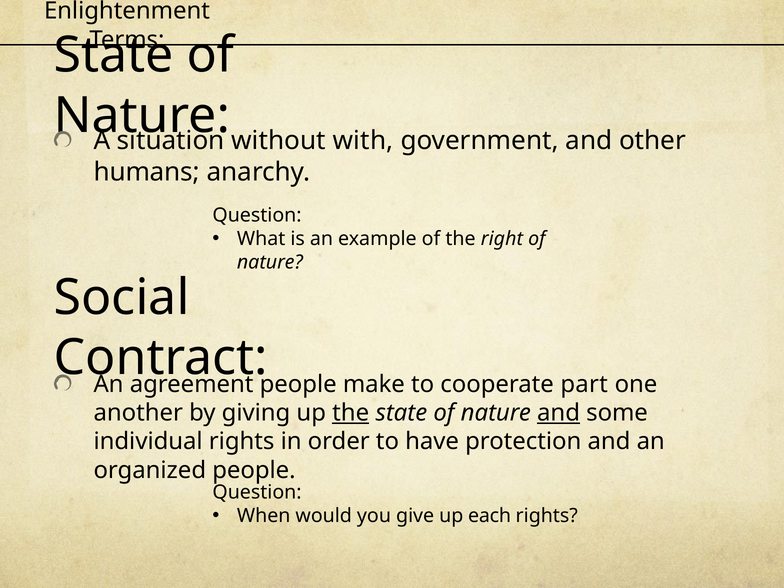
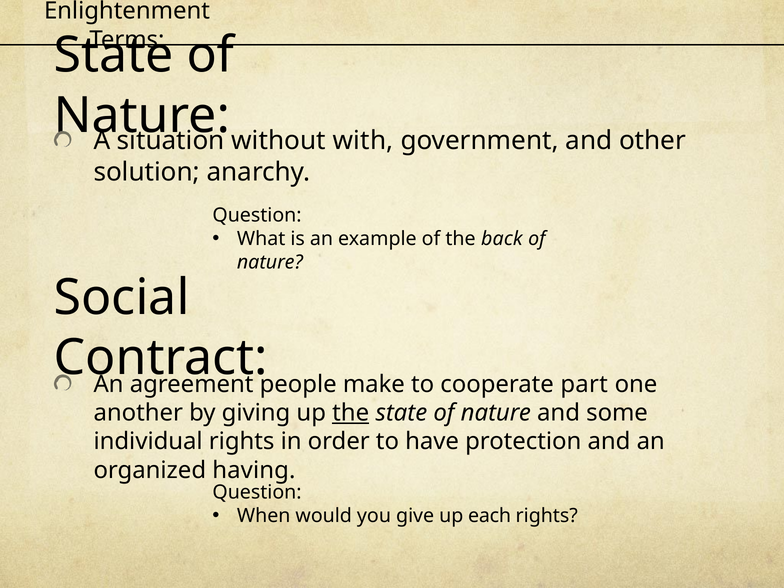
humans: humans -> solution
right: right -> back
and at (559, 413) underline: present -> none
organized people: people -> having
